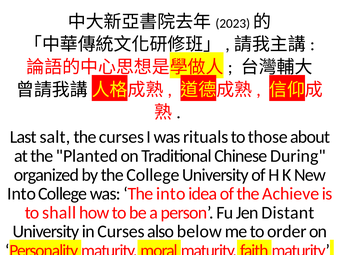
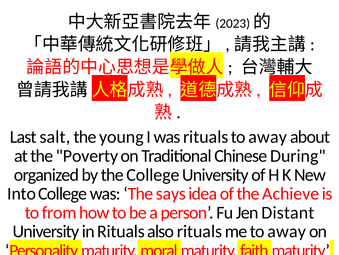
the curses: curses -> young
those at (268, 137): those -> away
Planted: Planted -> Poverty
The into: into -> says
shall: shall -> from
in Curses: Curses -> Rituals
below at (199, 231): below -> rituals
order at (287, 231): order -> away
